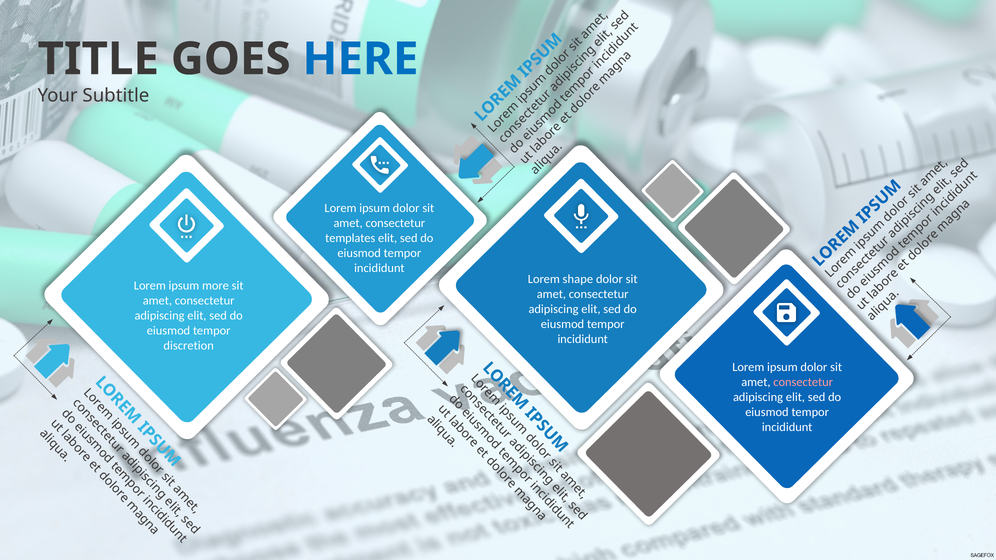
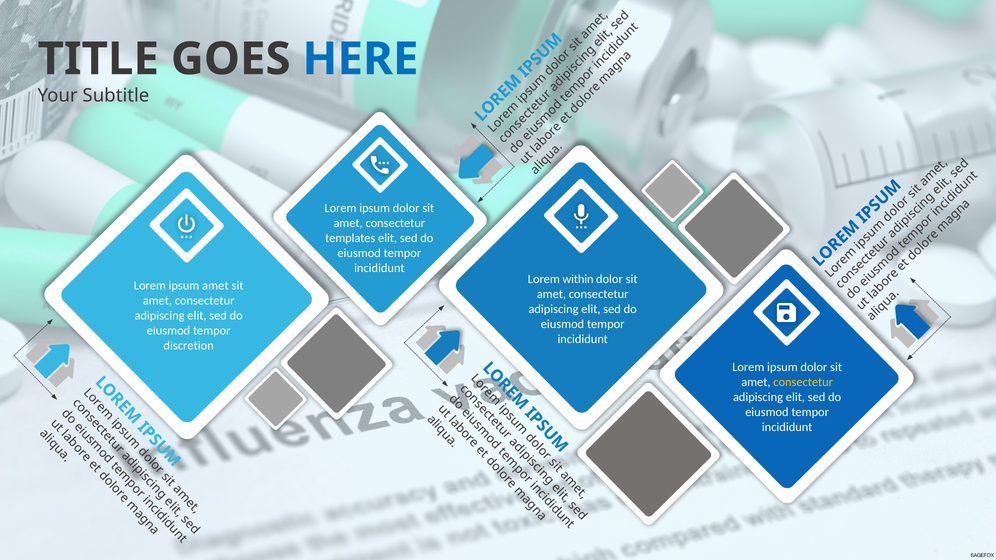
shape: shape -> within
ipsum more: more -> amet
consectetur at (803, 382) colour: pink -> yellow
